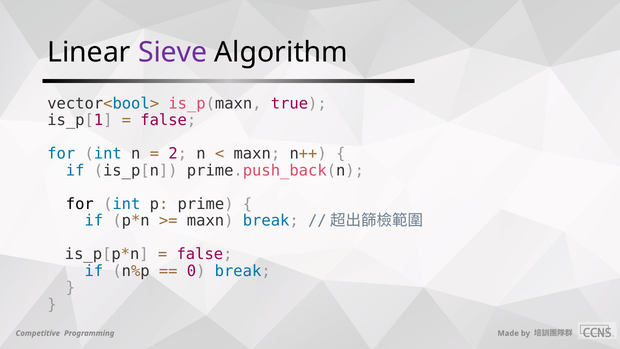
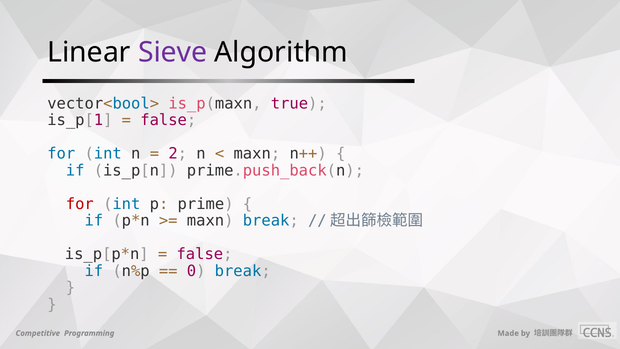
for at (80, 204) colour: black -> red
